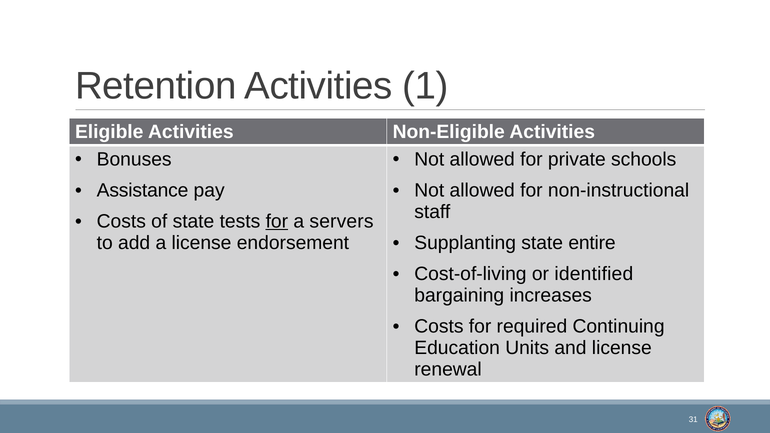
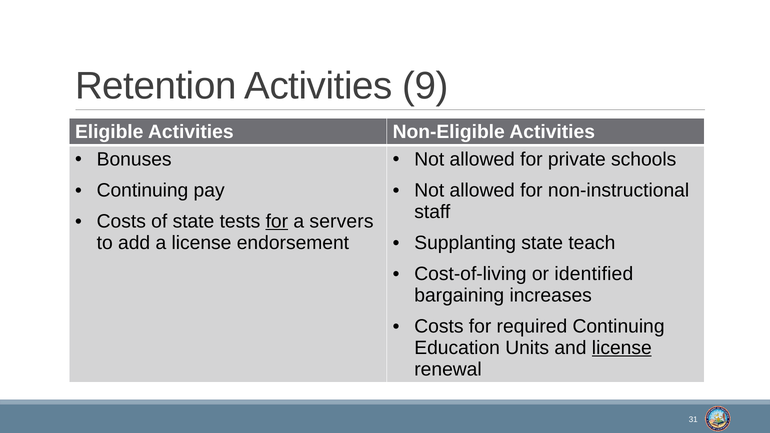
1: 1 -> 9
Assistance at (143, 190): Assistance -> Continuing
entire: entire -> teach
license at (622, 348) underline: none -> present
